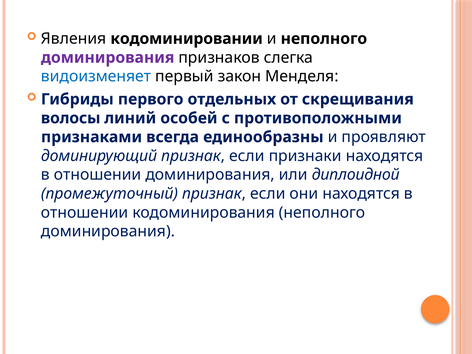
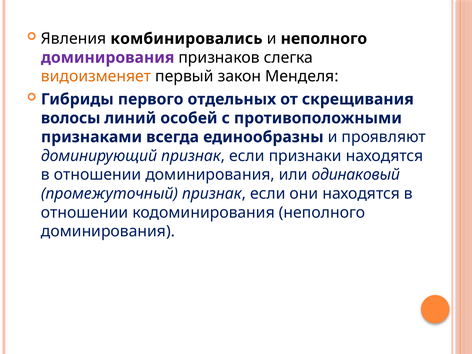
кодоминировании: кодоминировании -> комбинировались
видоизменяет colour: blue -> orange
диплоидной: диплоидной -> одинаковый
